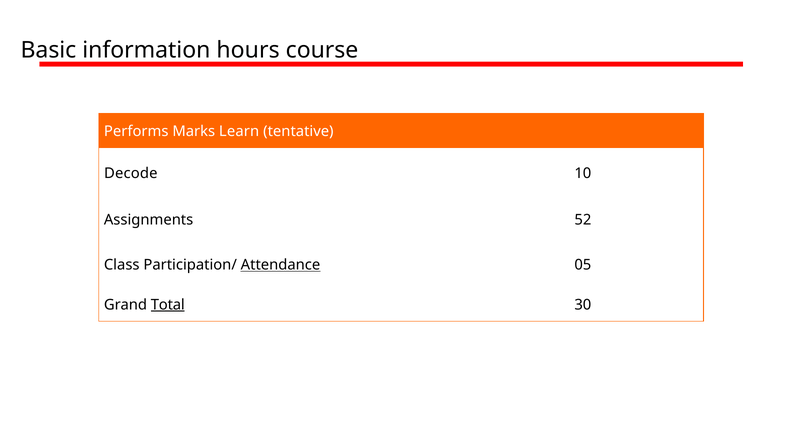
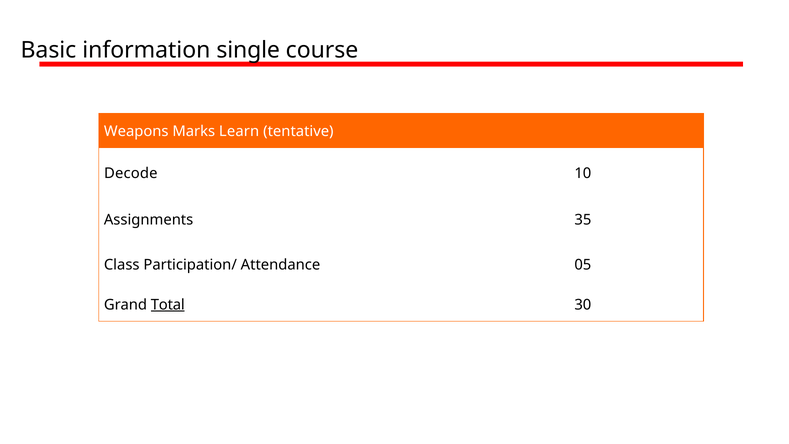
hours: hours -> single
Performs: Performs -> Weapons
52: 52 -> 35
Attendance underline: present -> none
